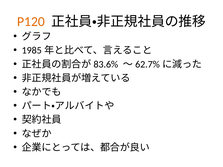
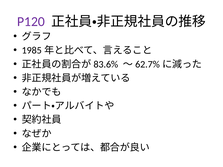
P120 colour: orange -> purple
